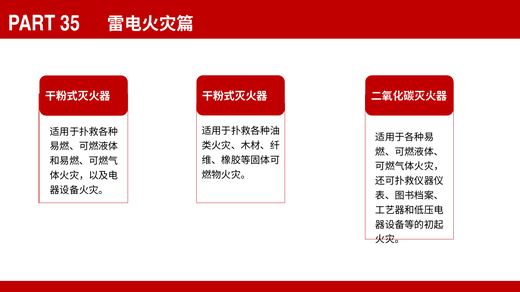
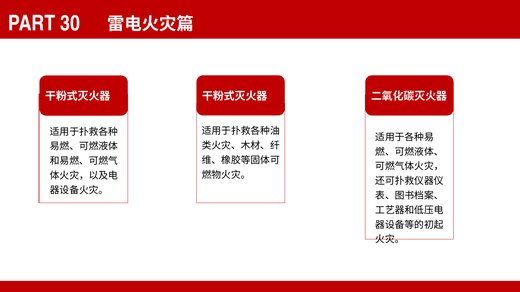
35: 35 -> 30
